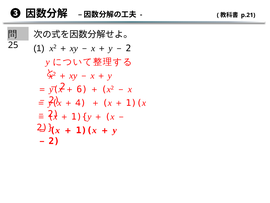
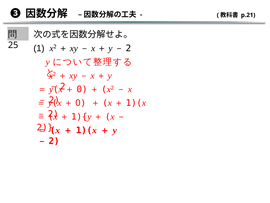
6 at (82, 89): 6 -> 0
4 at (78, 103): 4 -> 0
